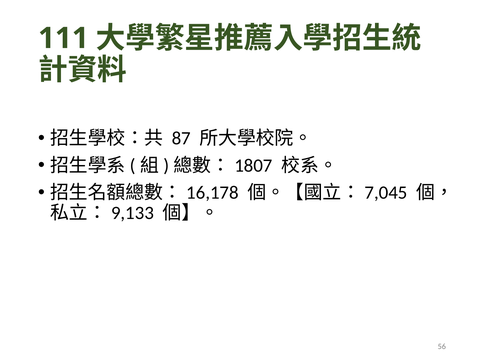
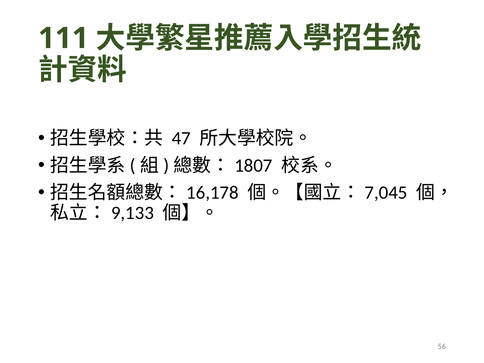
87: 87 -> 47
